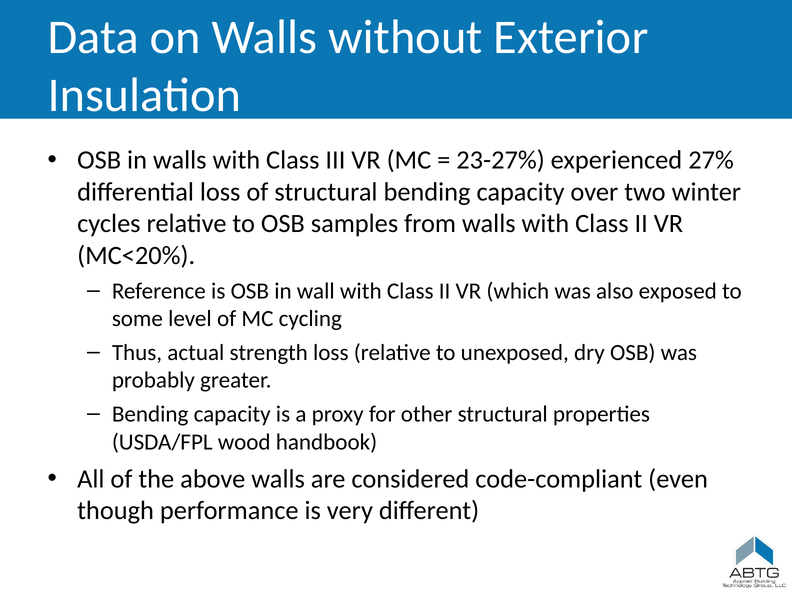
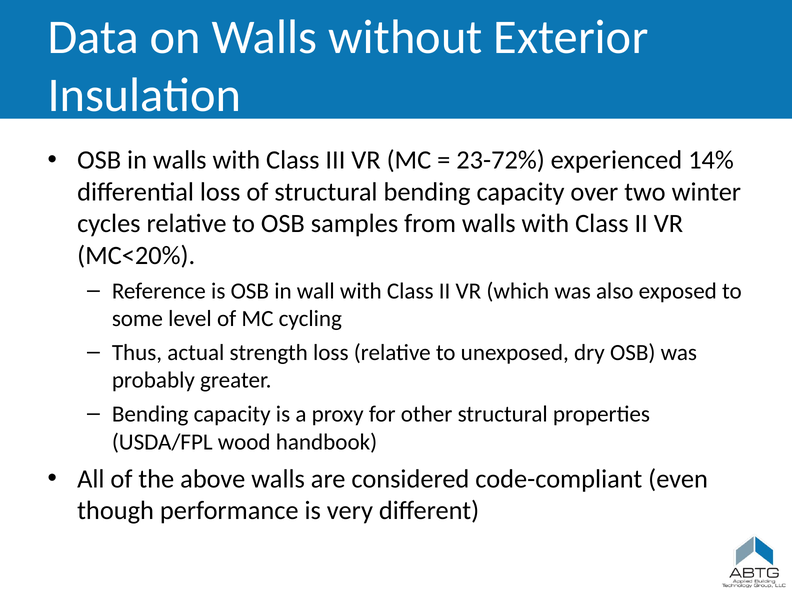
23-27%: 23-27% -> 23-72%
27%: 27% -> 14%
